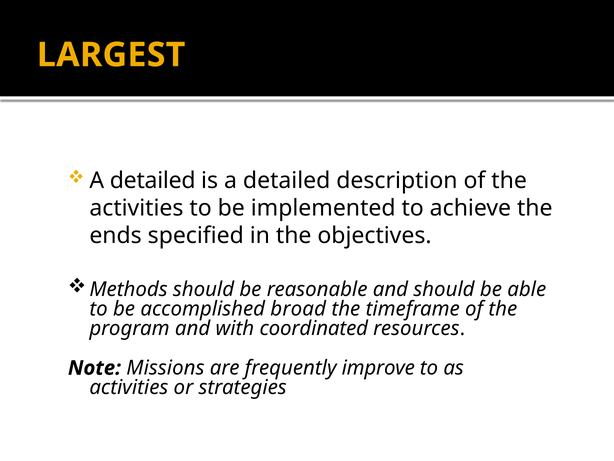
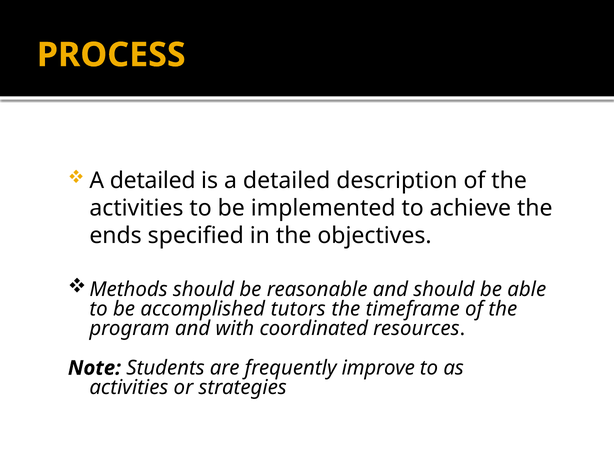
LARGEST: LARGEST -> PROCESS
broad: broad -> tutors
Missions: Missions -> Students
